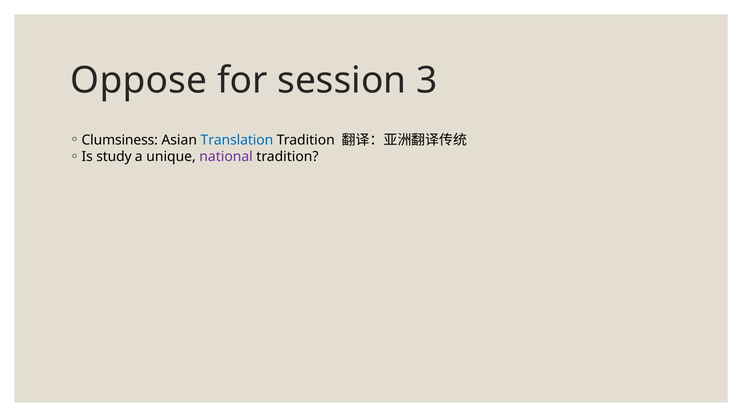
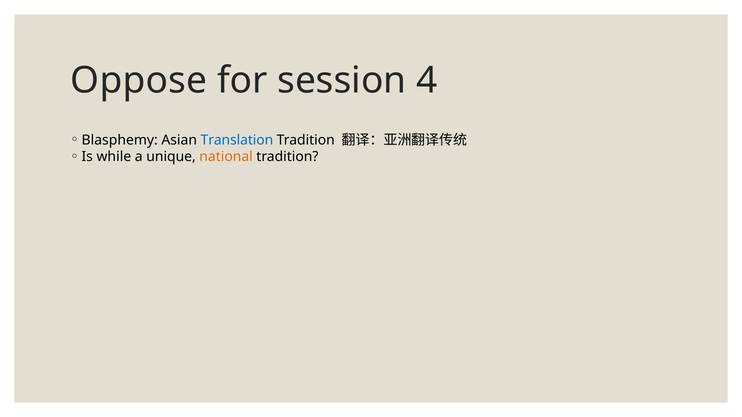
3: 3 -> 4
Clumsiness: Clumsiness -> Blasphemy
study: study -> while
national colour: purple -> orange
